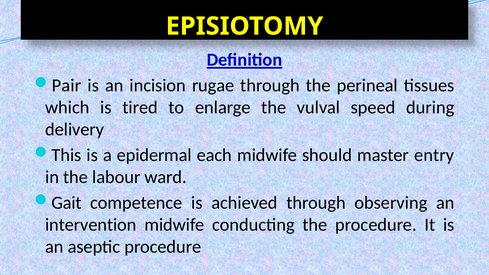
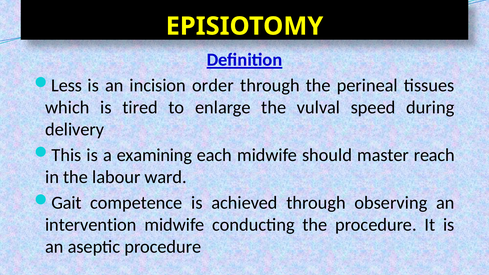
Pair: Pair -> Less
rugae: rugae -> order
epidermal: epidermal -> examining
entry: entry -> reach
